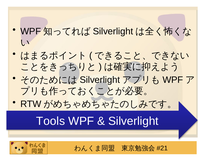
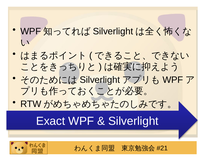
Tools: Tools -> Exact
